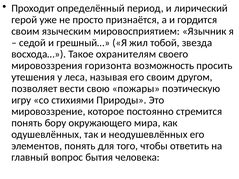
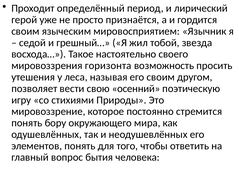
охранителям: охранителям -> настоятельно
пожары: пожары -> осенний
